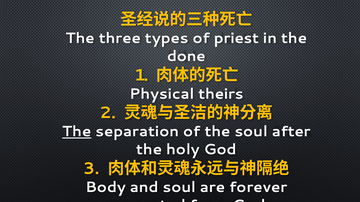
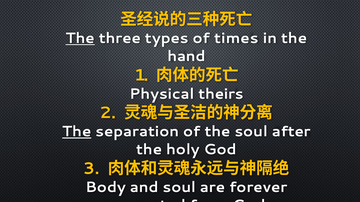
The at (80, 38) underline: none -> present
priest: priest -> times
done: done -> hand
